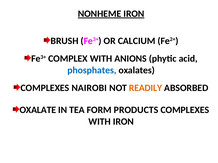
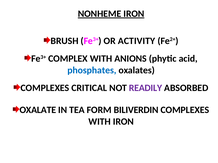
CALCIUM: CALCIUM -> ACTIVITY
NAIROBI: NAIROBI -> CRITICAL
READILY colour: orange -> purple
PRODUCTS: PRODUCTS -> BILIVERDIN
